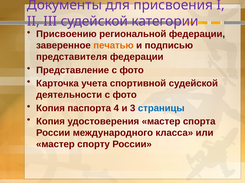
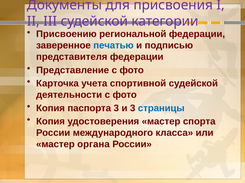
печатью colour: orange -> blue
паспорта 4: 4 -> 3
спорту: спорту -> органа
